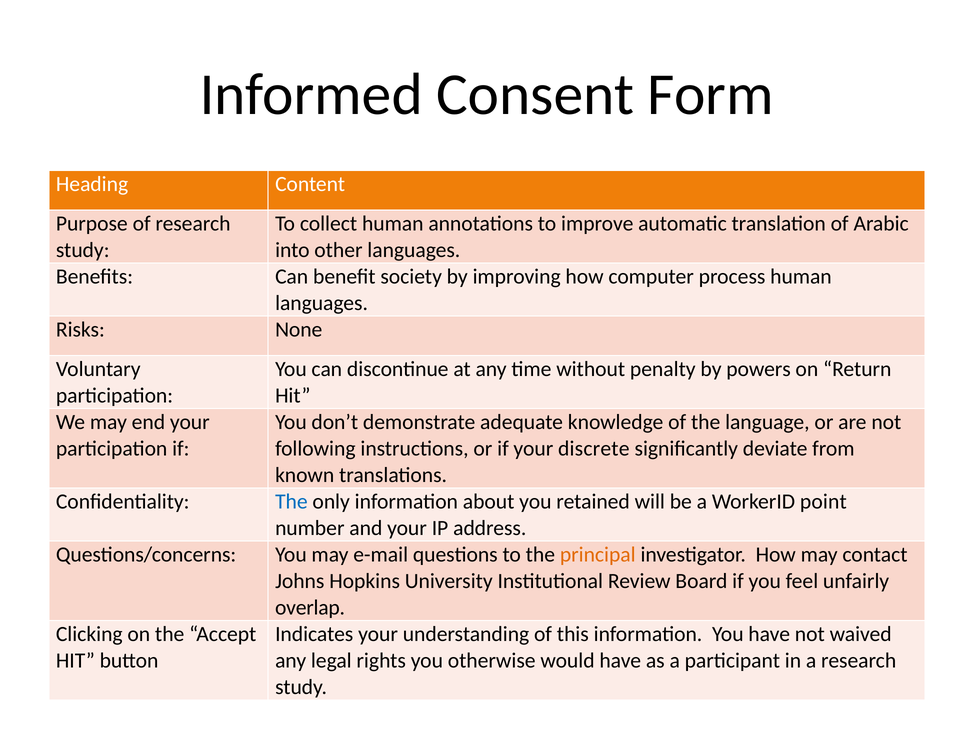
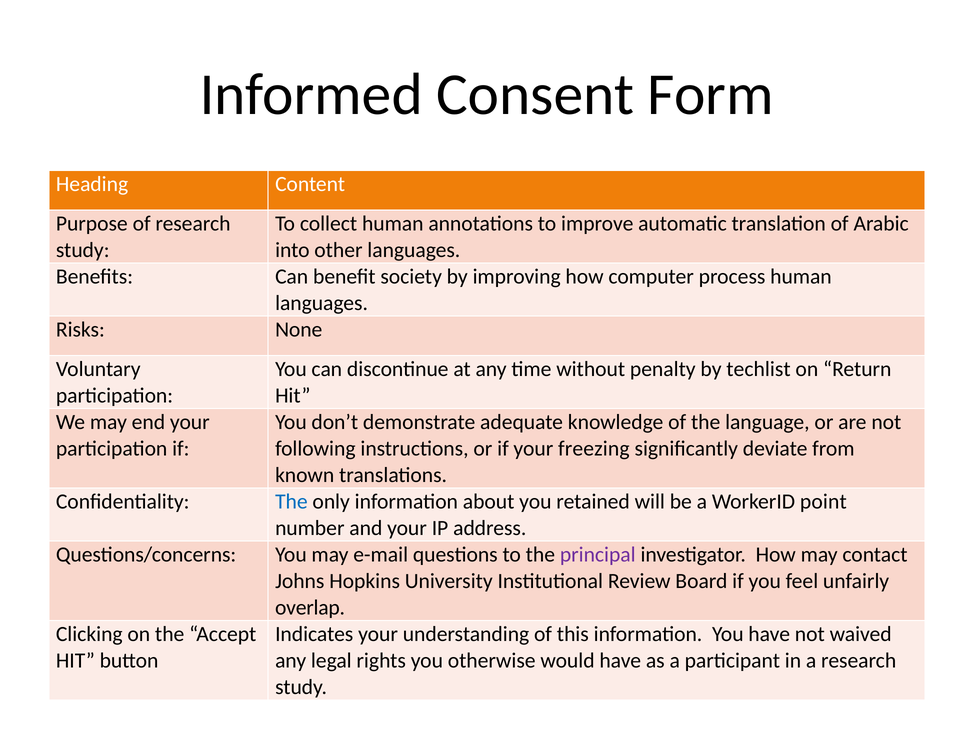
powers: powers -> techlist
discrete: discrete -> freezing
principal colour: orange -> purple
